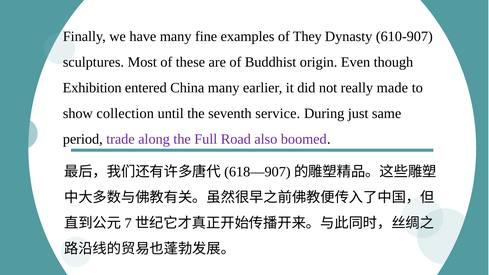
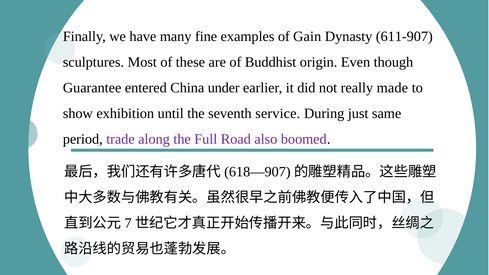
They: They -> Gain
610-907: 610-907 -> 611-907
Exhibition: Exhibition -> Guarantee
China many: many -> under
collection: collection -> exhibition
